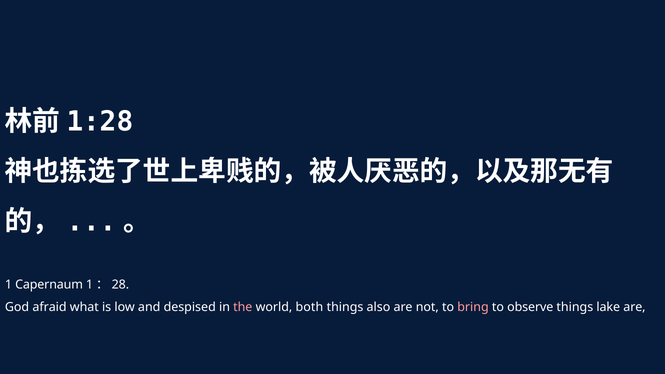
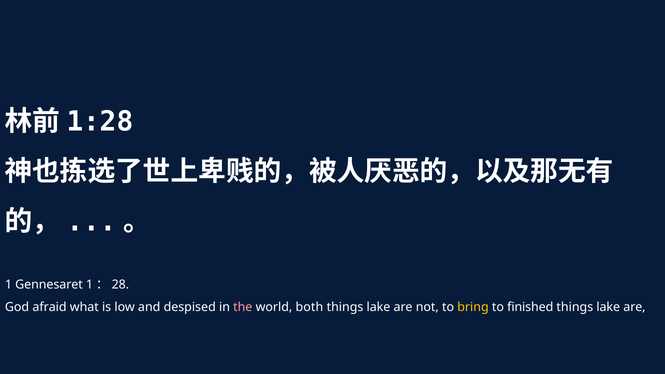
Capernaum: Capernaum -> Gennesaret
also at (378, 307): also -> lake
bring colour: pink -> yellow
observe: observe -> finished
